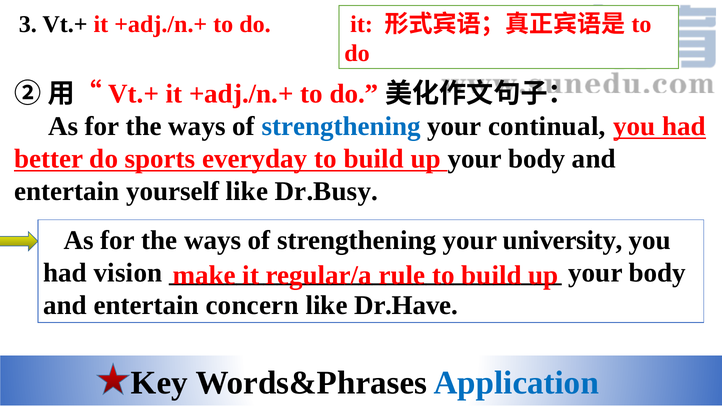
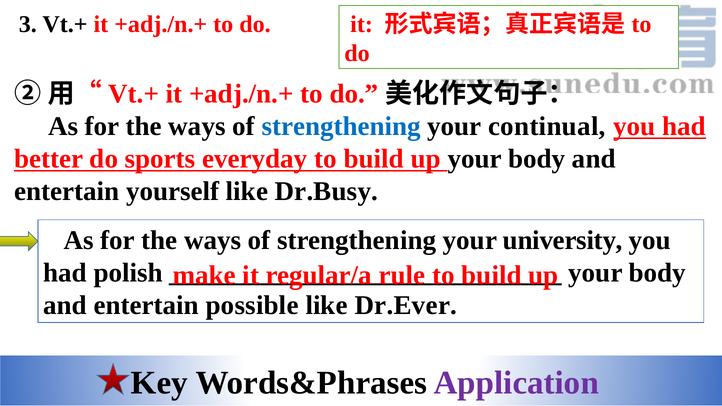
vision: vision -> polish
concern: concern -> possible
Dr.Have: Dr.Have -> Dr.Ever
Application colour: blue -> purple
